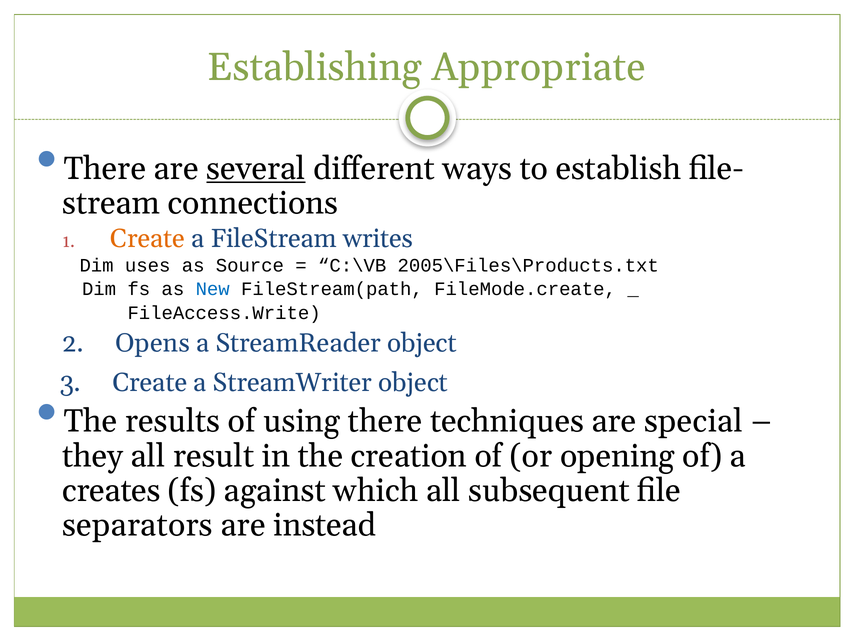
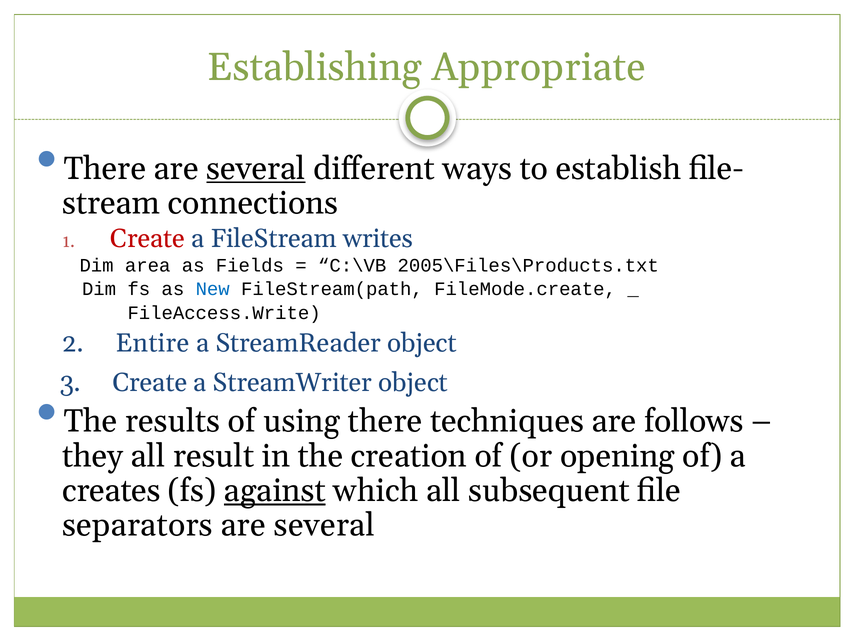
Create at (148, 239) colour: orange -> red
uses: uses -> area
Source: Source -> Fields
Opens: Opens -> Entire
special: special -> follows
against underline: none -> present
instead at (325, 526): instead -> several
